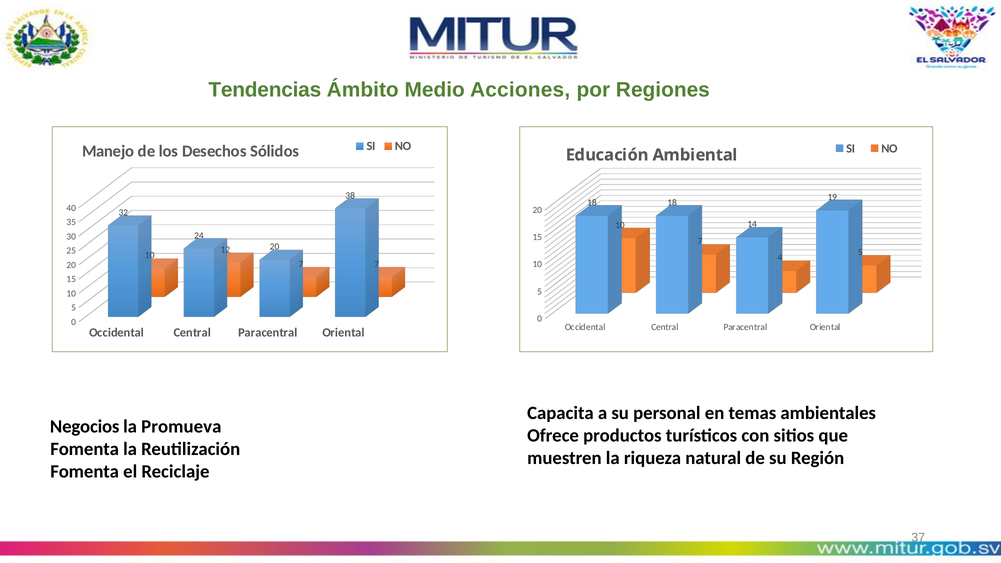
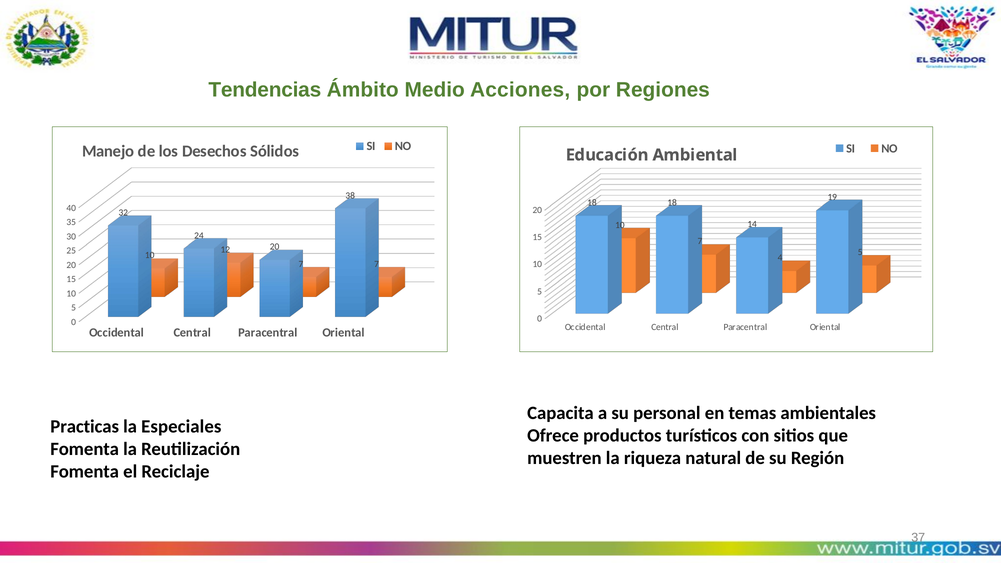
Negocios: Negocios -> Practicas
Promueva: Promueva -> Especiales
